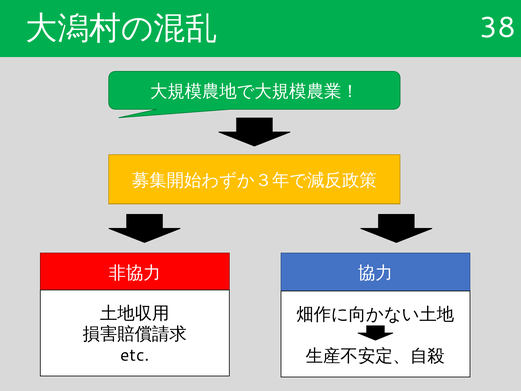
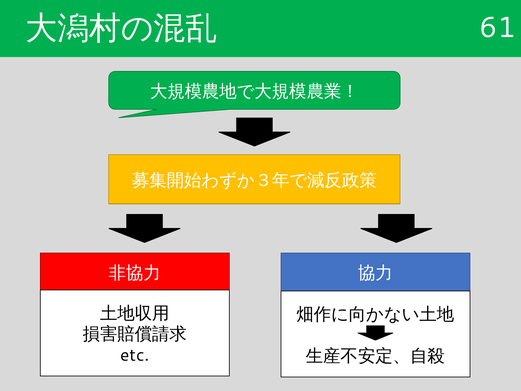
38: 38 -> 61
